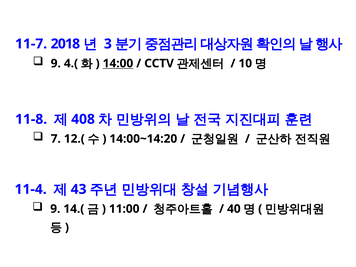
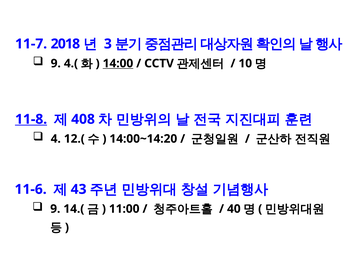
11-8 underline: none -> present
7: 7 -> 4
11-4: 11-4 -> 11-6
